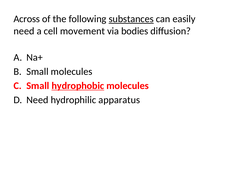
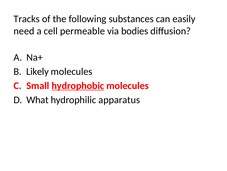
Across: Across -> Tracks
substances underline: present -> none
movement: movement -> permeable
Small at (37, 71): Small -> Likely
Need at (37, 99): Need -> What
